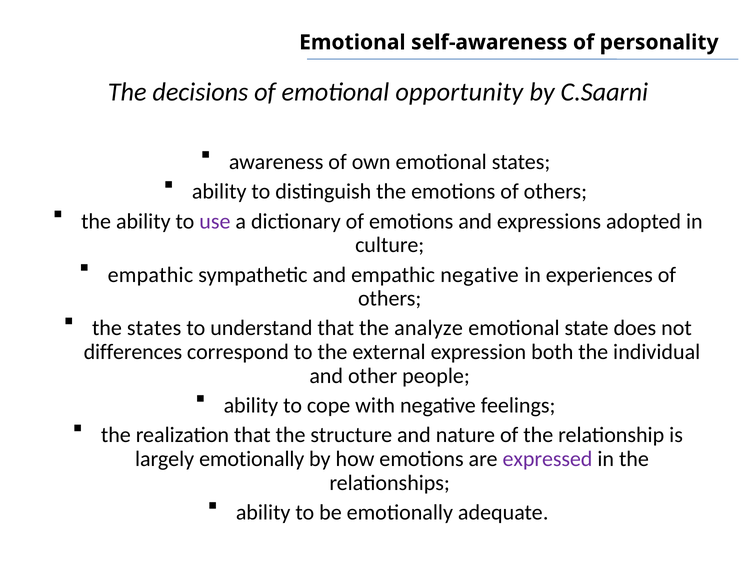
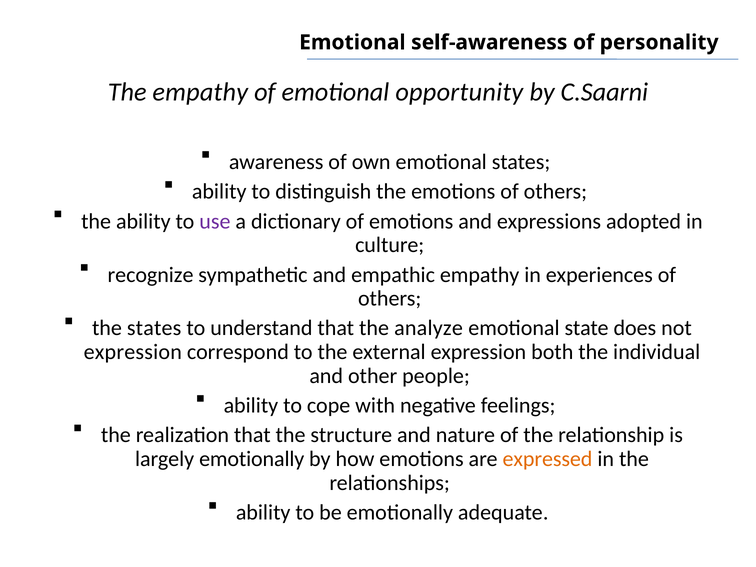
The decisions: decisions -> empathy
empathic at (150, 275): empathic -> recognize
empathic negative: negative -> empathy
differences at (133, 352): differences -> expression
expressed colour: purple -> orange
